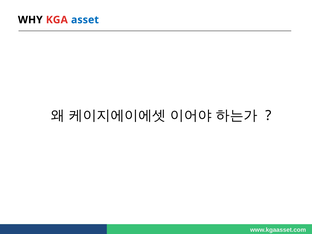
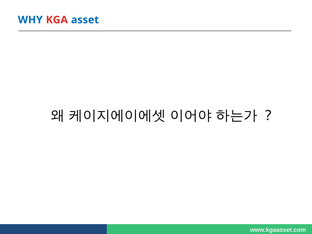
WHY colour: black -> blue
